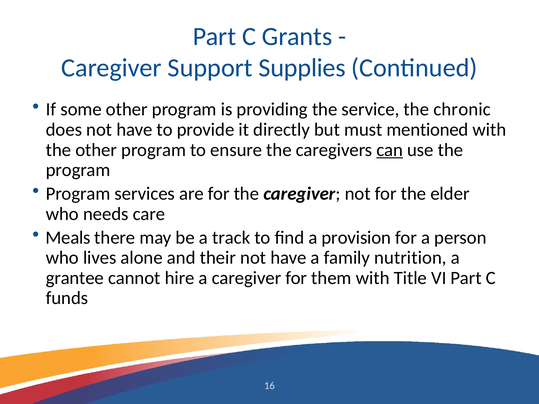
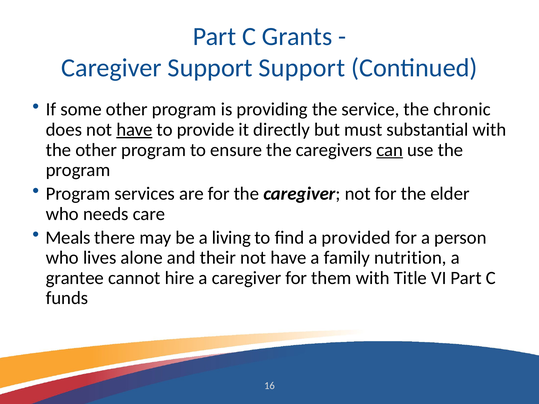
Support Supplies: Supplies -> Support
have at (134, 130) underline: none -> present
mentioned: mentioned -> substantial
track: track -> living
provision: provision -> provided
